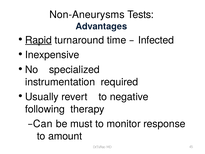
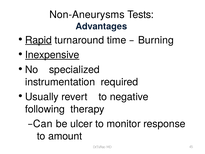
Infected: Infected -> Burning
Inexpensive underline: none -> present
must: must -> ulcer
